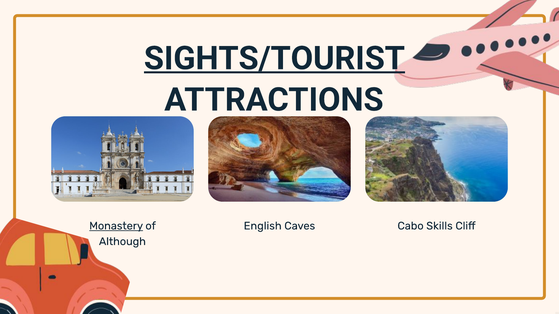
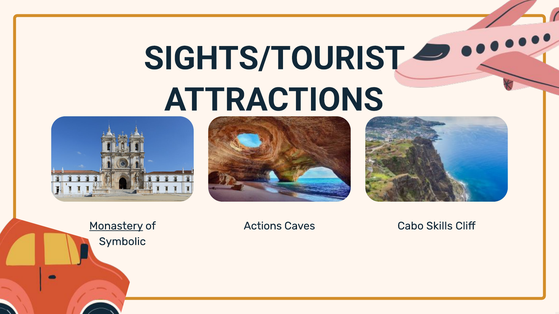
SIGHTS/TOURIST underline: present -> none
English: English -> Actions
Although: Although -> Symbolic
